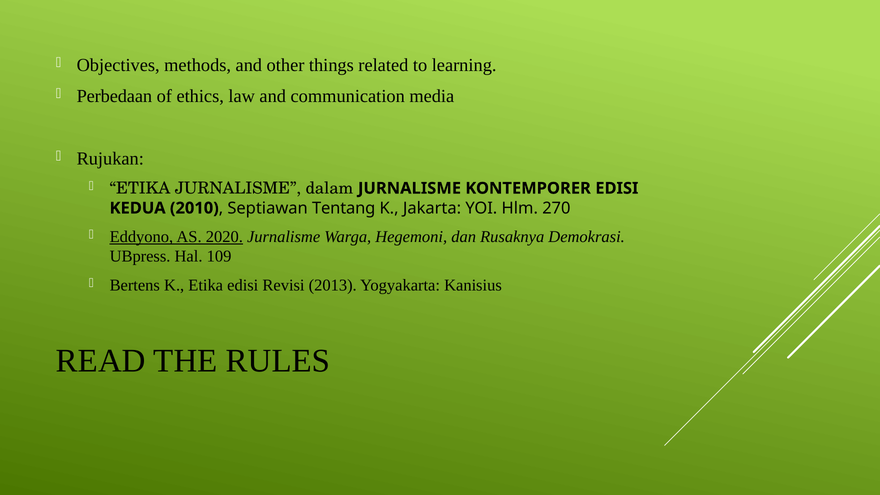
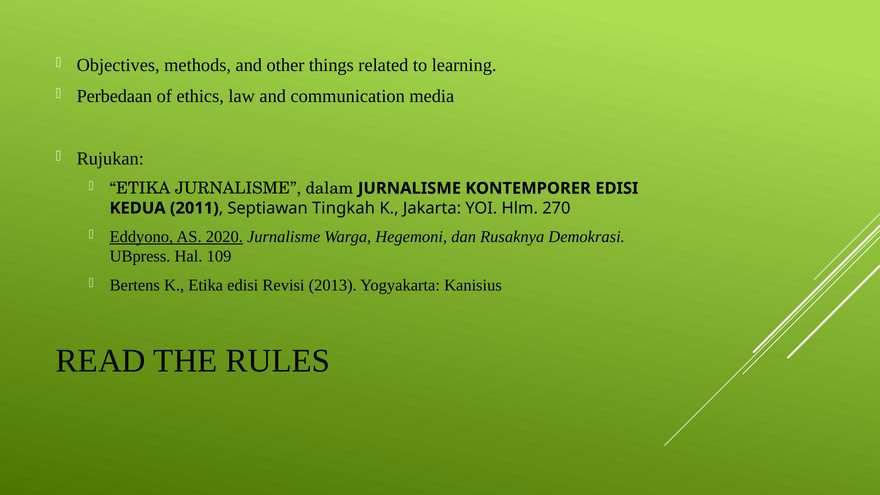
2010: 2010 -> 2011
Tentang: Tentang -> Tingkah
